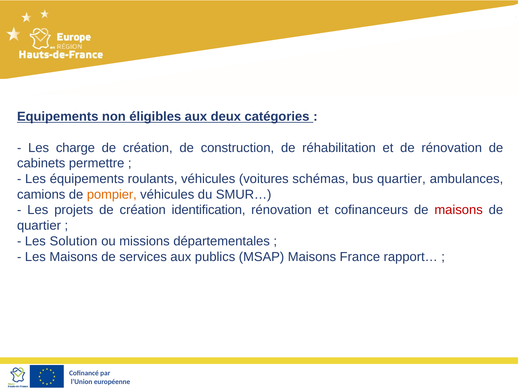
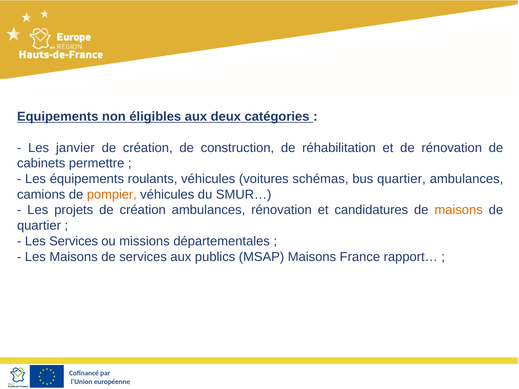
charge: charge -> janvier
création identification: identification -> ambulances
cofinanceurs: cofinanceurs -> candidatures
maisons at (459, 210) colour: red -> orange
Les Solution: Solution -> Services
